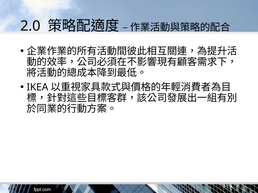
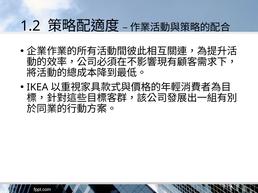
2.0: 2.0 -> 1.2
